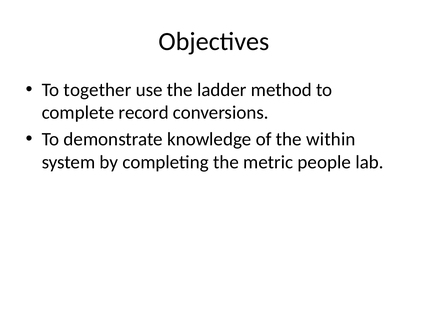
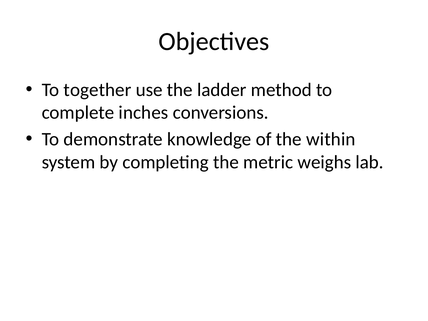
record: record -> inches
people: people -> weighs
